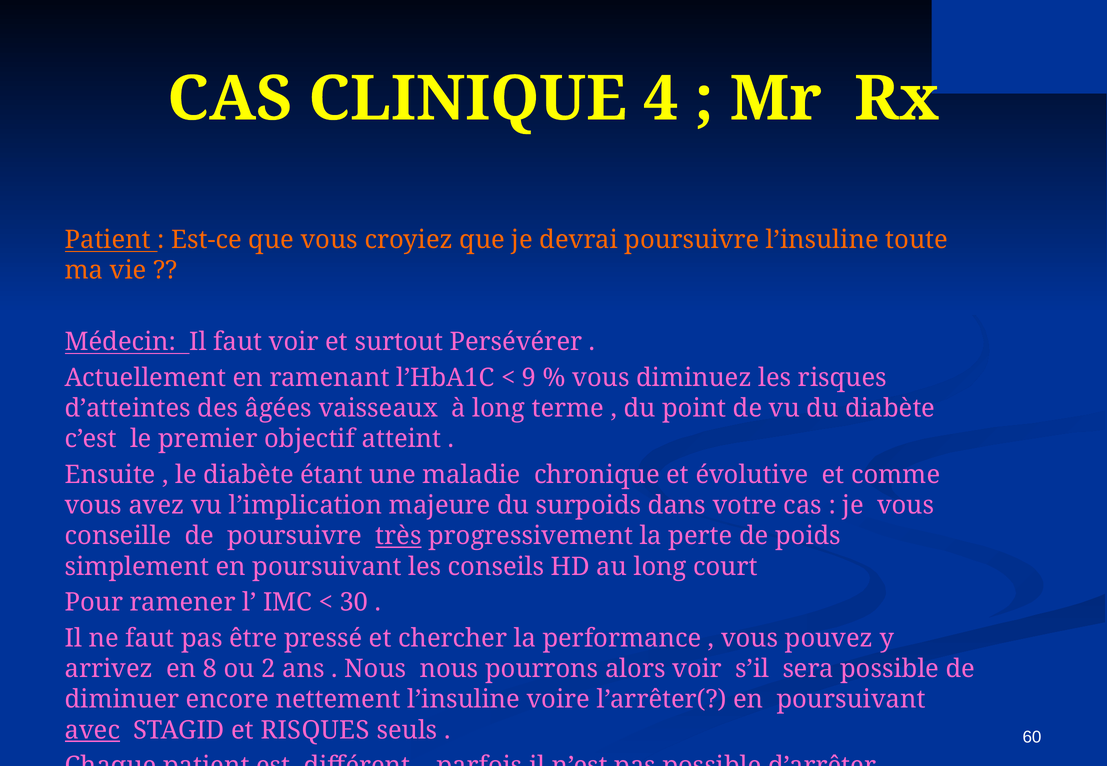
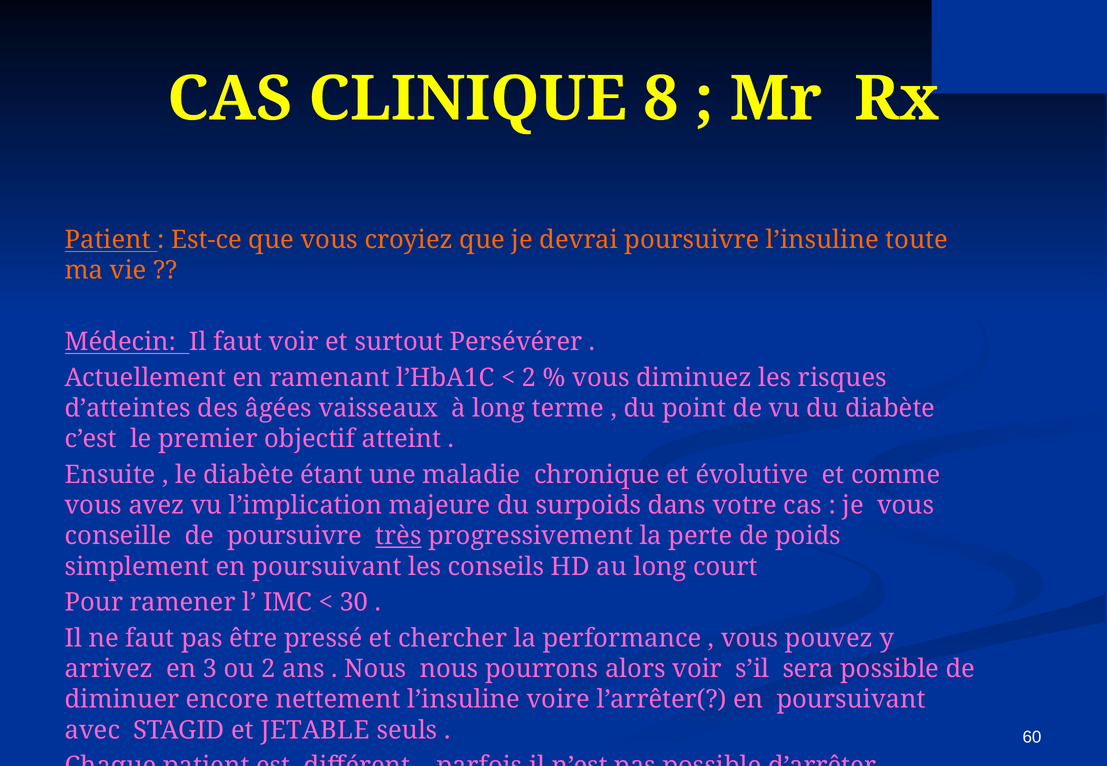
4: 4 -> 8
9 at (529, 378): 9 -> 2
8: 8 -> 3
avec underline: present -> none
et RISQUES: RISQUES -> JETABLE
